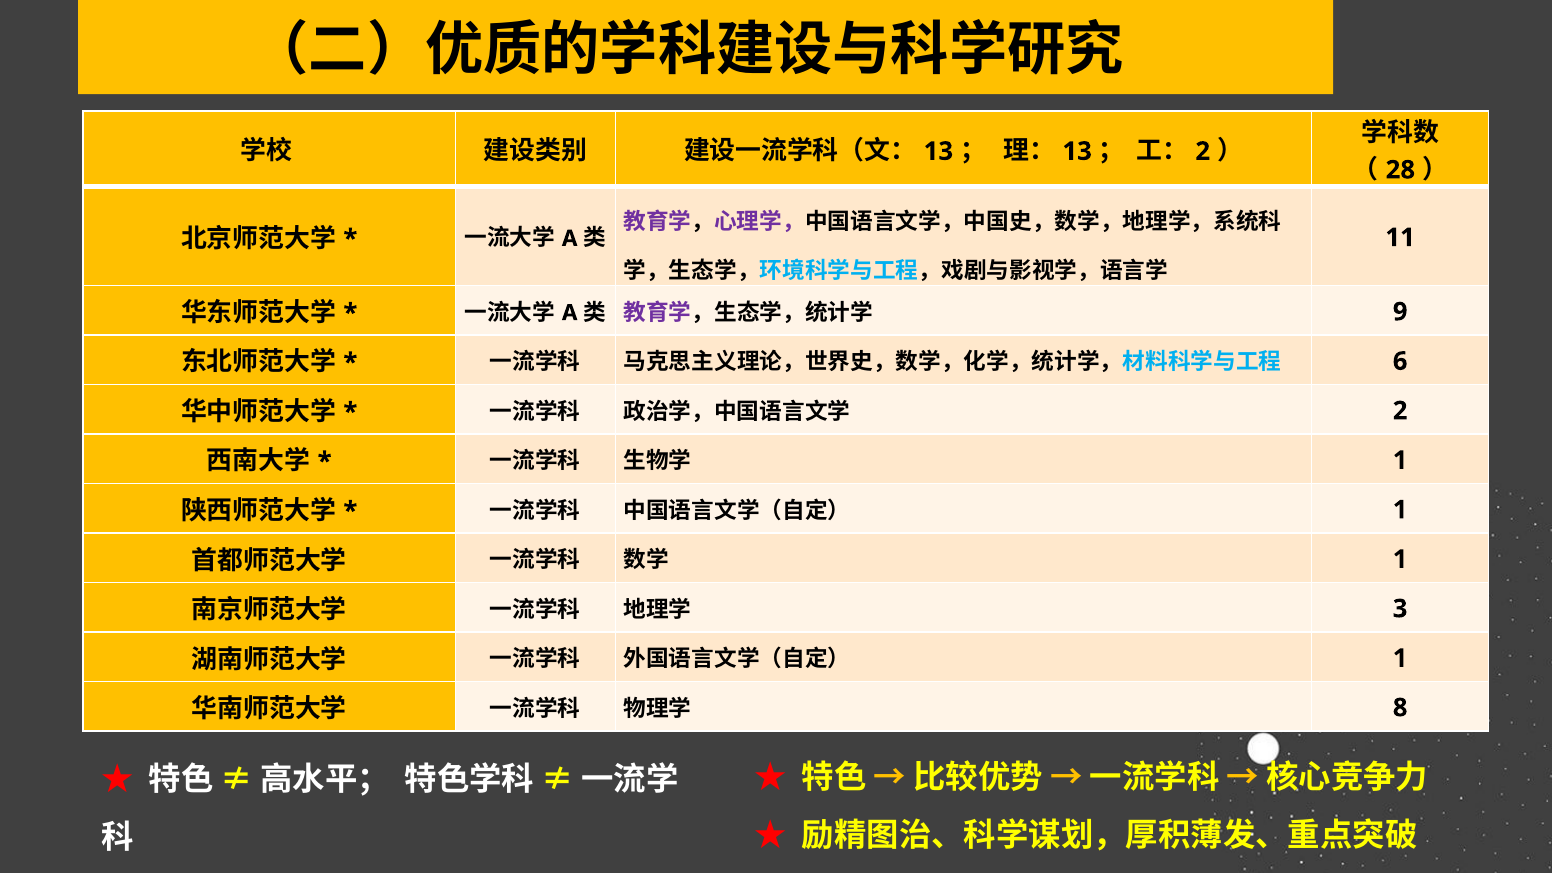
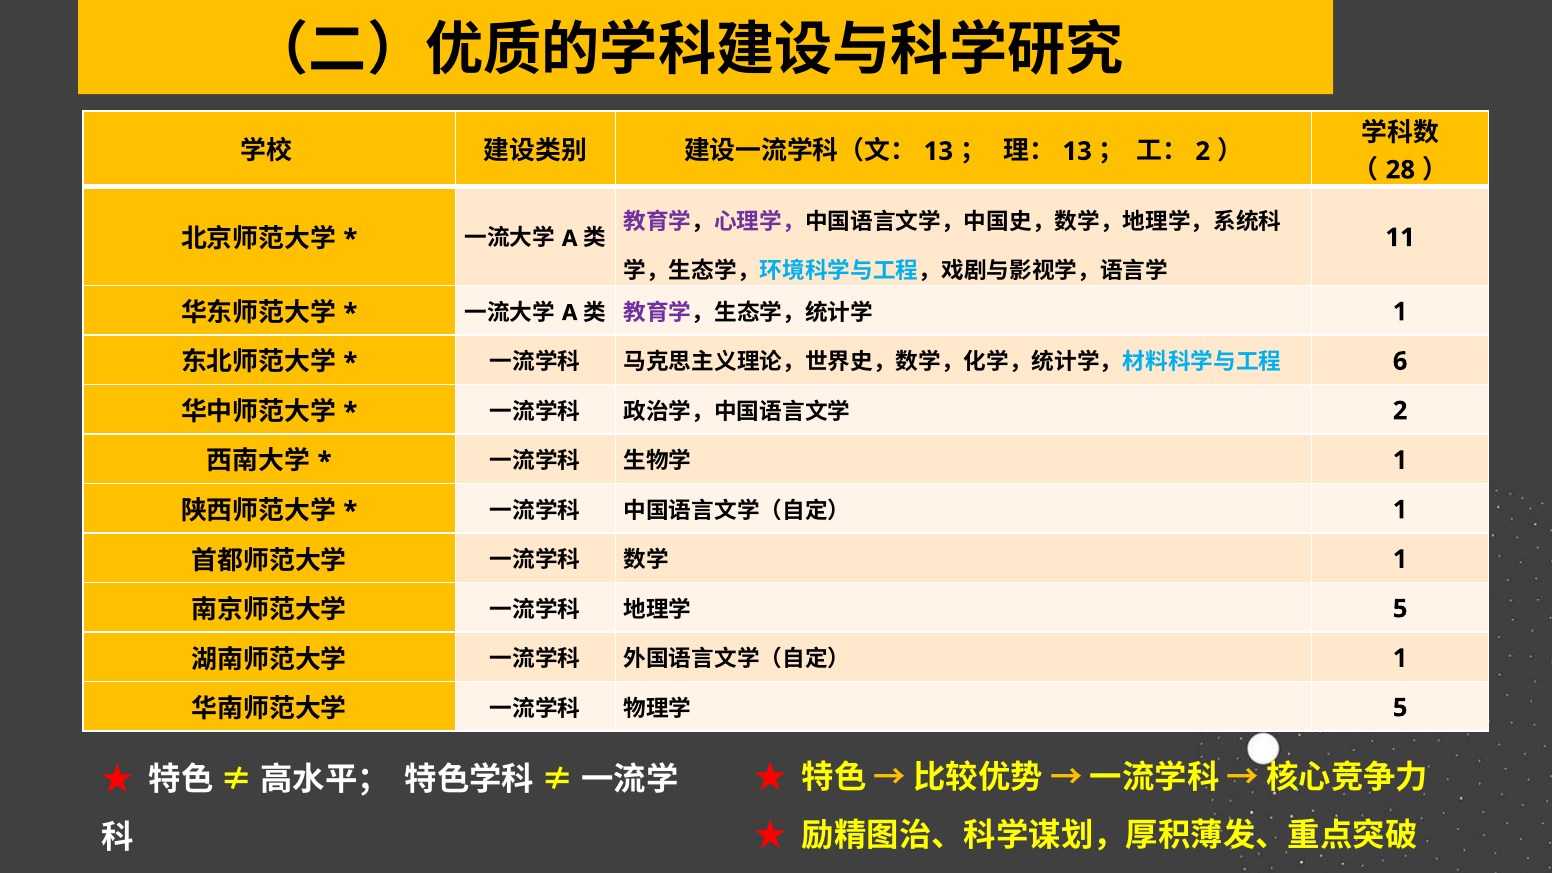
9 at (1400, 312): 9 -> 1
3 at (1400, 609): 3 -> 5
8 at (1400, 708): 8 -> 5
